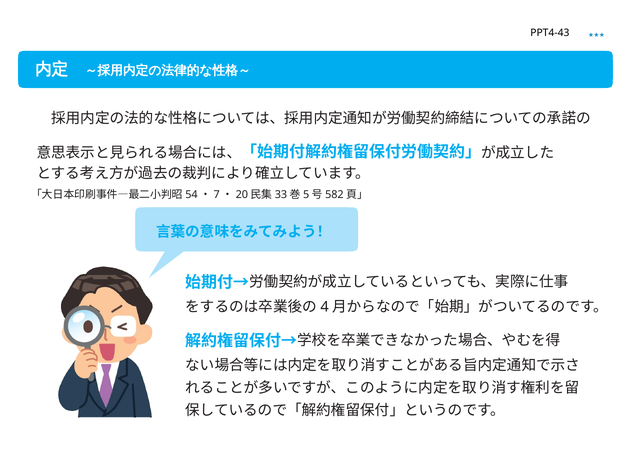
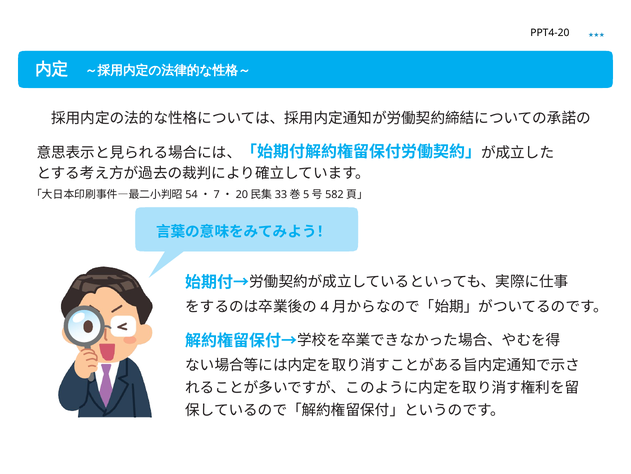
PPT4-43: PPT4-43 -> PPT4-20
